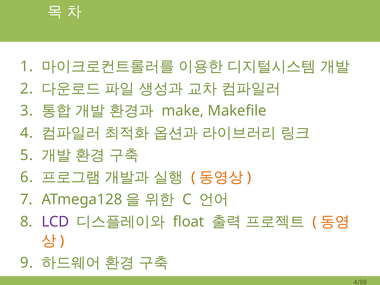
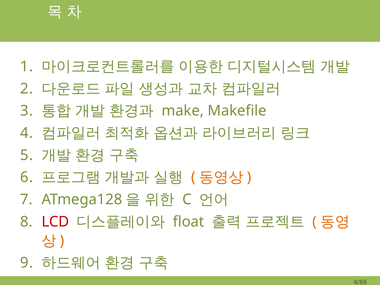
LCD colour: purple -> red
